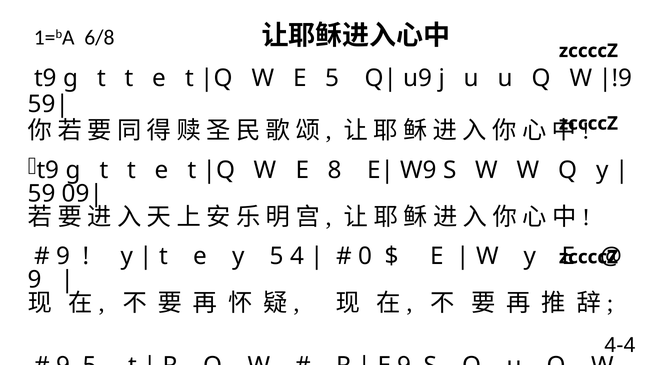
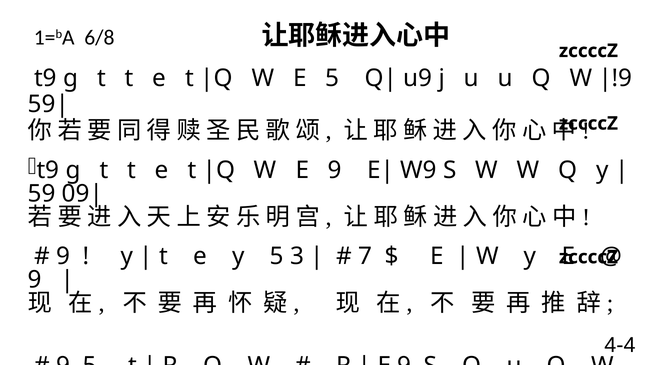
W E 8: 8 -> 9
4: 4 -> 3
0: 0 -> 7
